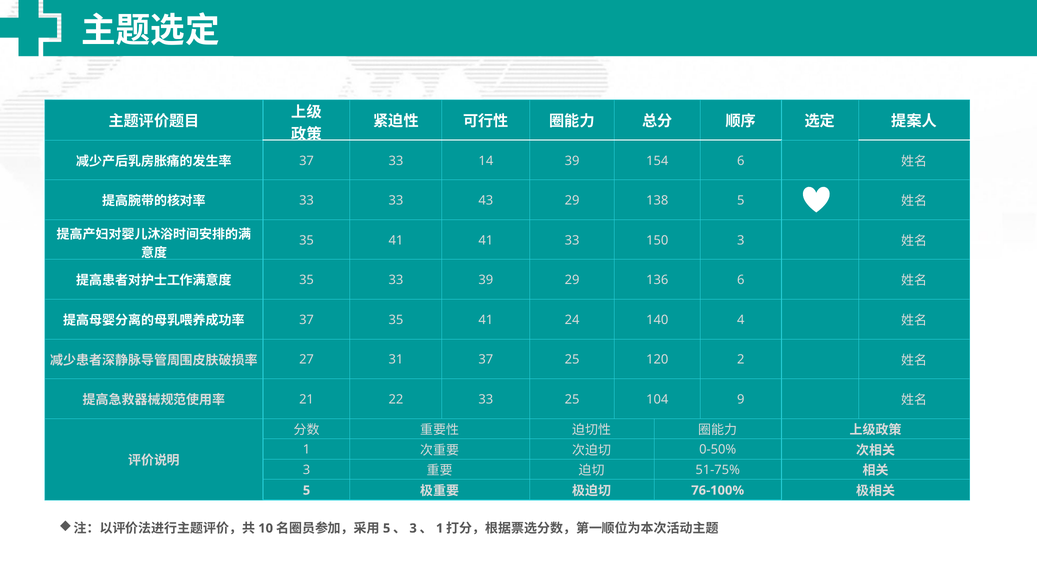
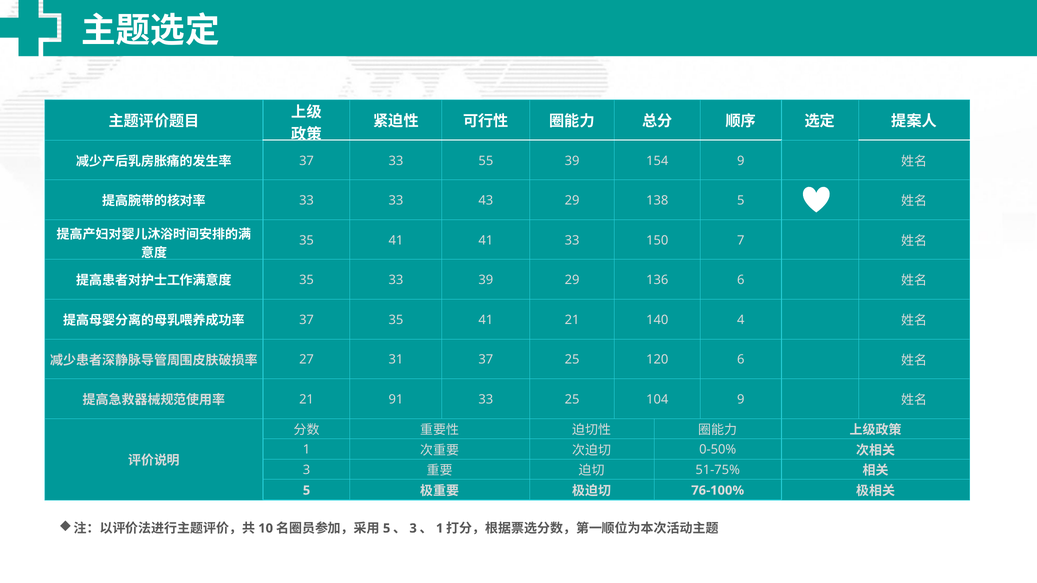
14: 14 -> 55
154 6: 6 -> 9
150 3: 3 -> 7
41 24: 24 -> 21
120 2: 2 -> 6
22: 22 -> 91
